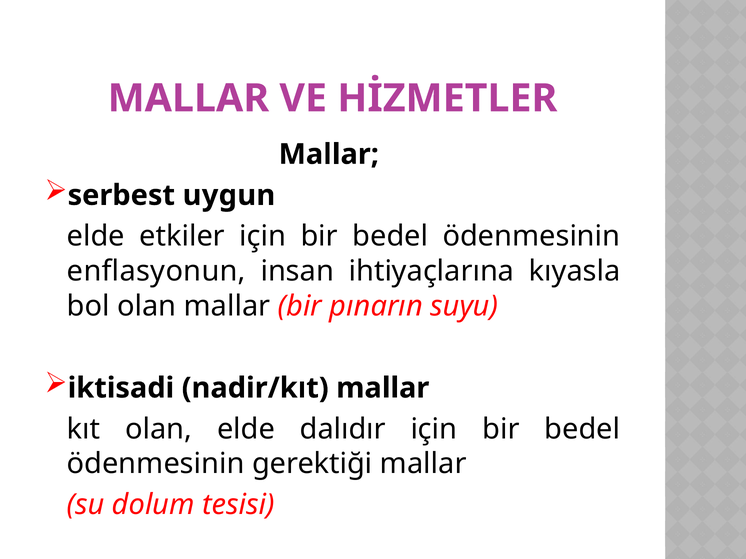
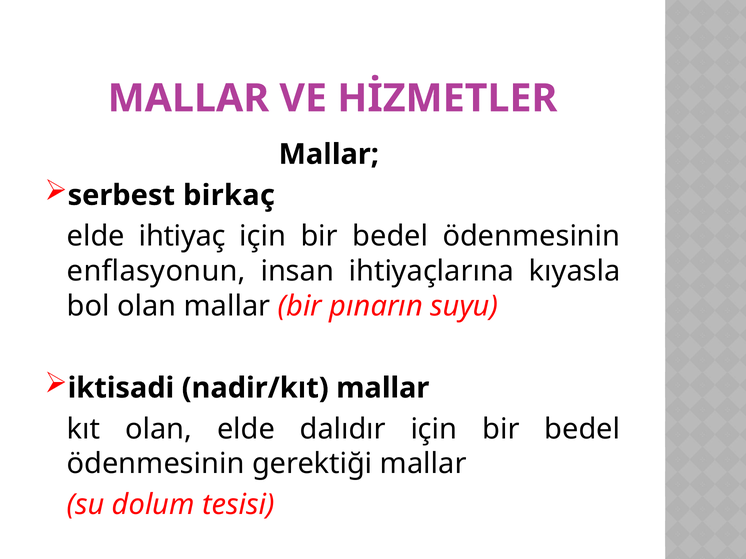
uygun: uygun -> birkaç
etkiler: etkiler -> ihtiyaç
